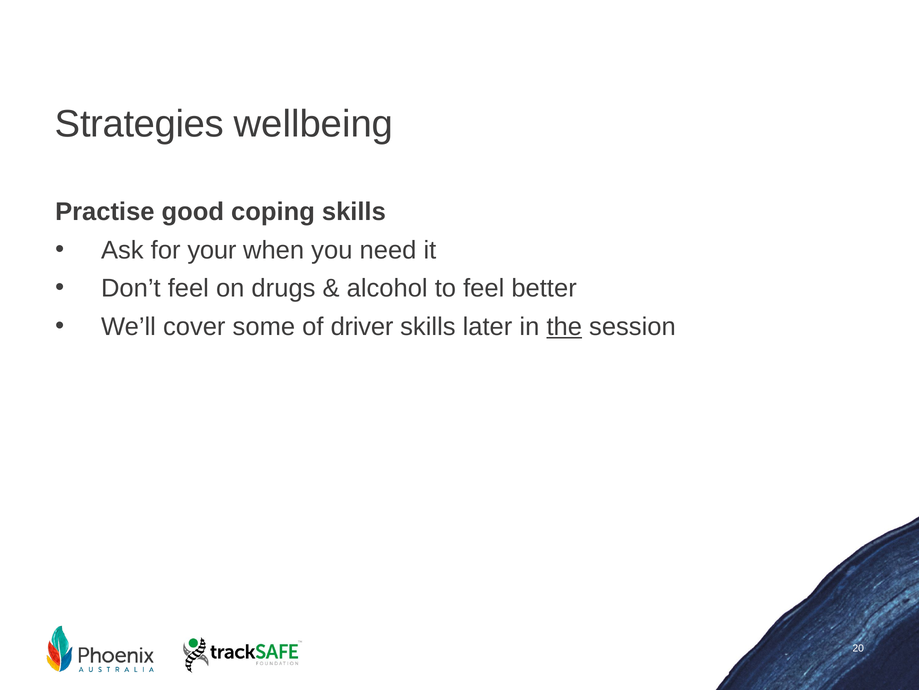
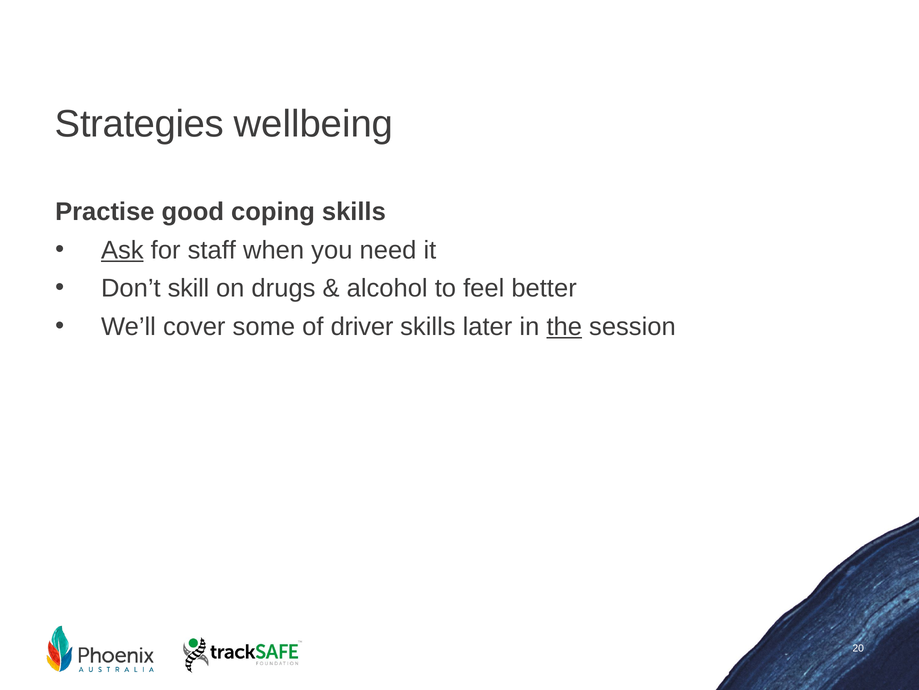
Ask underline: none -> present
your: your -> staff
Don’t feel: feel -> skill
